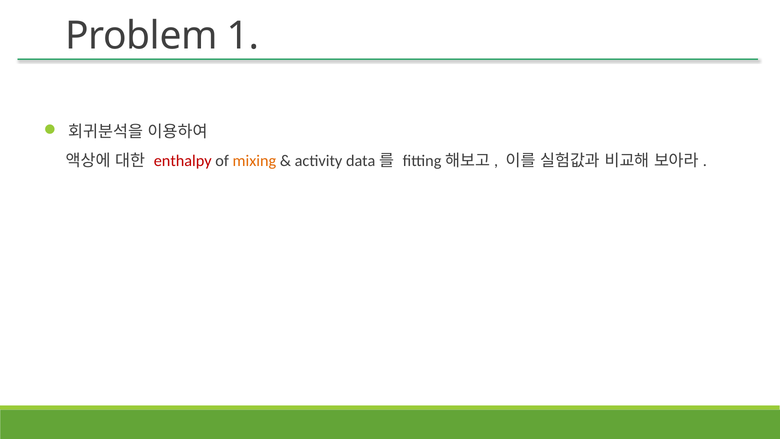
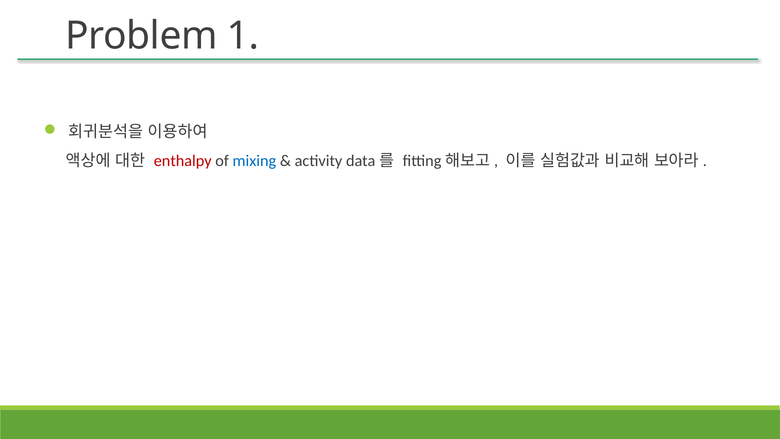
mixing colour: orange -> blue
